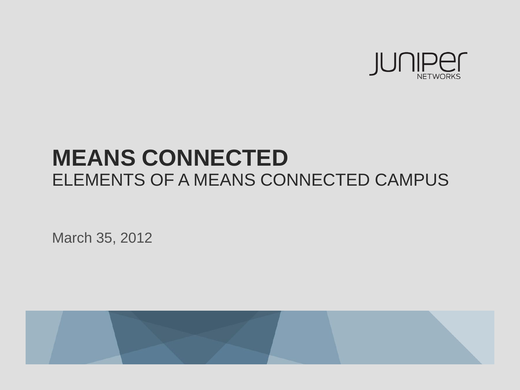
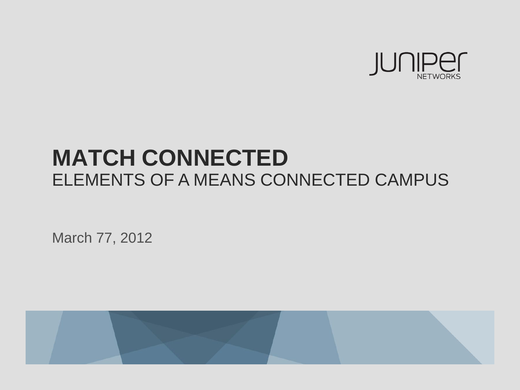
MEANS at (94, 158): MEANS -> MATCH
35: 35 -> 77
